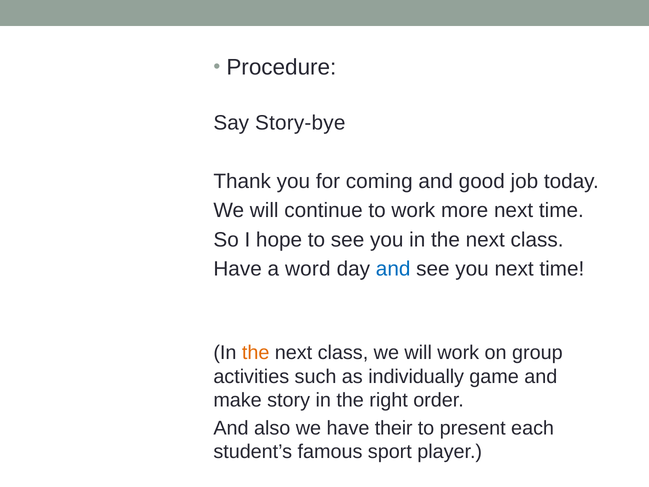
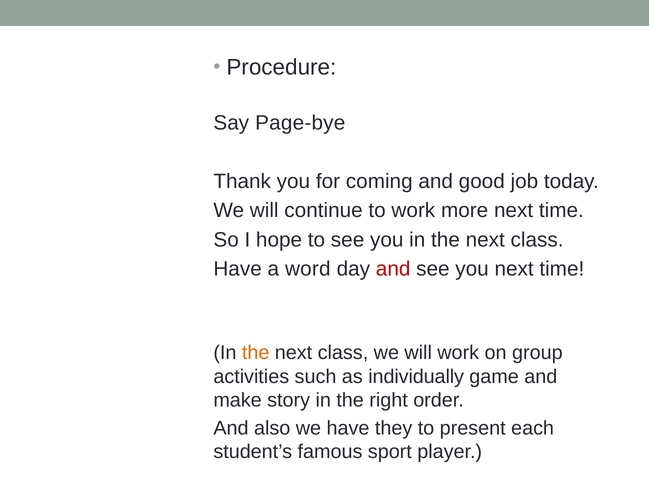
Story-bye: Story-bye -> Page-bye
and at (393, 269) colour: blue -> red
their: their -> they
